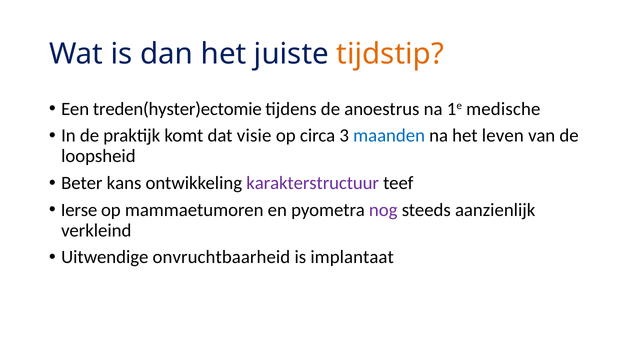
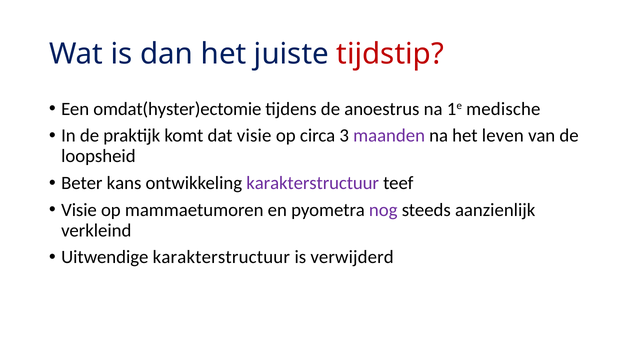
tijdstip colour: orange -> red
treden(hyster)ectomie: treden(hyster)ectomie -> omdat(hyster)ectomie
maanden colour: blue -> purple
Ierse at (79, 210): Ierse -> Visie
Uitwendige onvruchtbaarheid: onvruchtbaarheid -> karakterstructuur
implantaat: implantaat -> verwijderd
